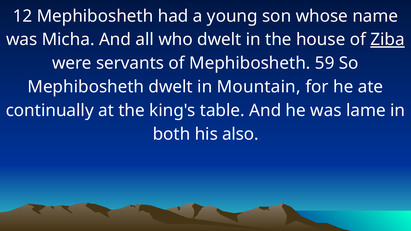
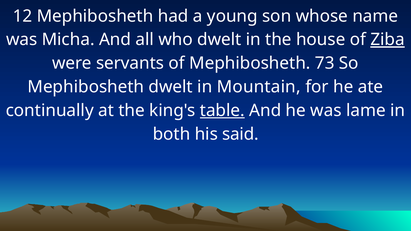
59: 59 -> 73
table underline: none -> present
also: also -> said
